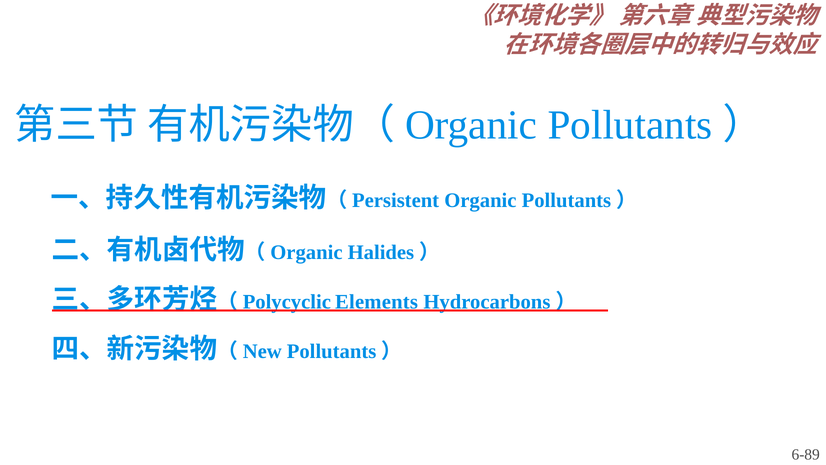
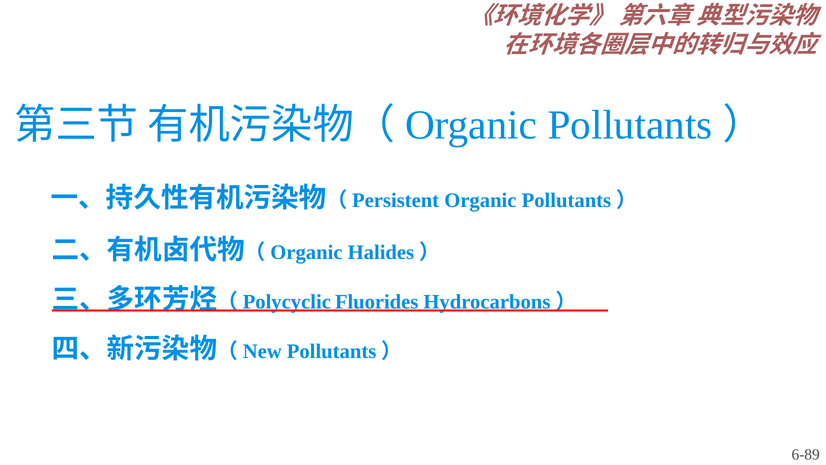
Elements: Elements -> Fluorides
